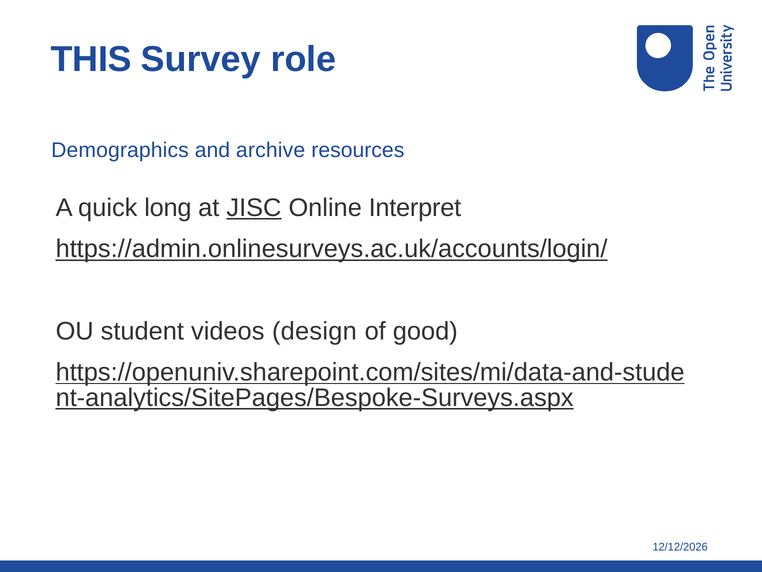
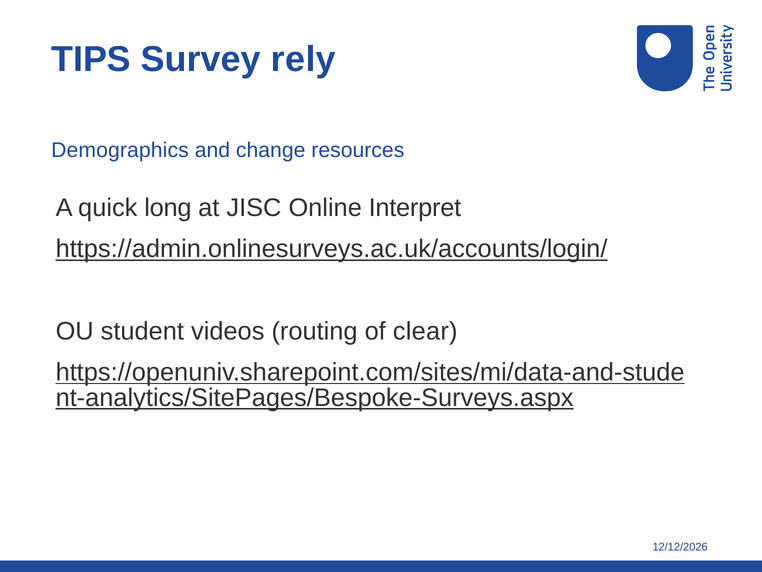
THIS: THIS -> TIPS
role: role -> rely
archive: archive -> change
JISC underline: present -> none
design: design -> routing
good: good -> clear
